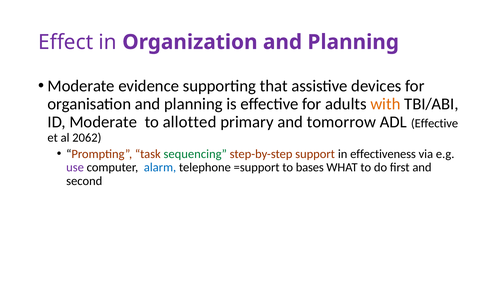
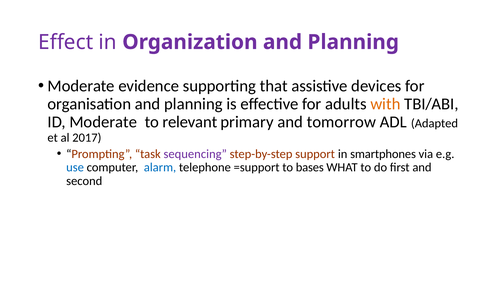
allotted: allotted -> relevant
ADL Effective: Effective -> Adapted
2062: 2062 -> 2017
sequencing colour: green -> purple
effectiveness: effectiveness -> smartphones
use colour: purple -> blue
